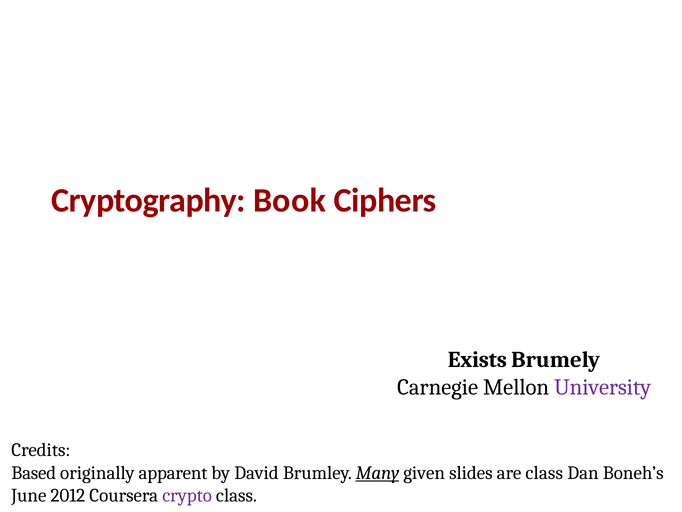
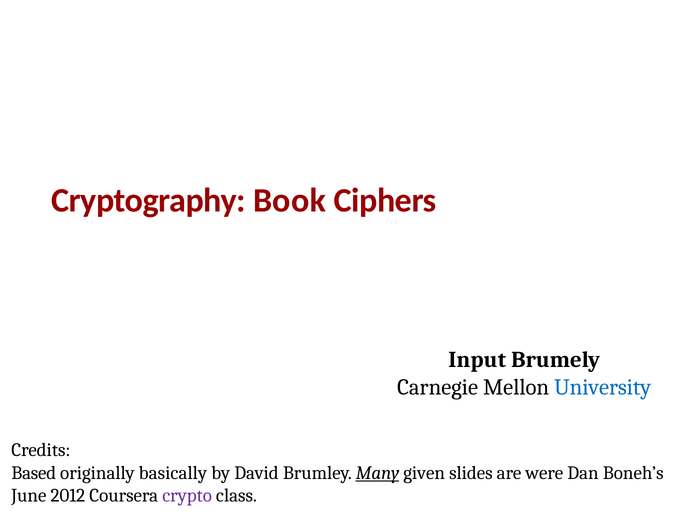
Exists: Exists -> Input
University colour: purple -> blue
apparent: apparent -> basically
are class: class -> were
